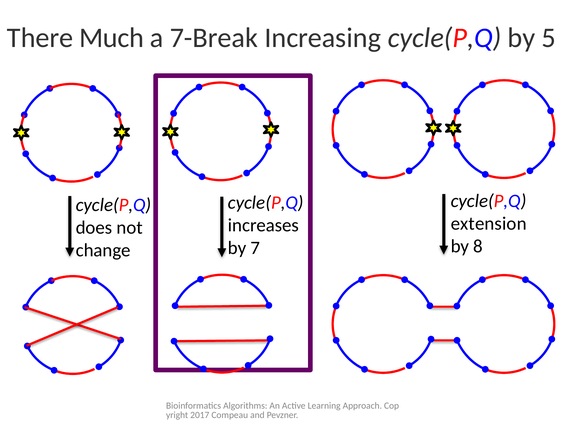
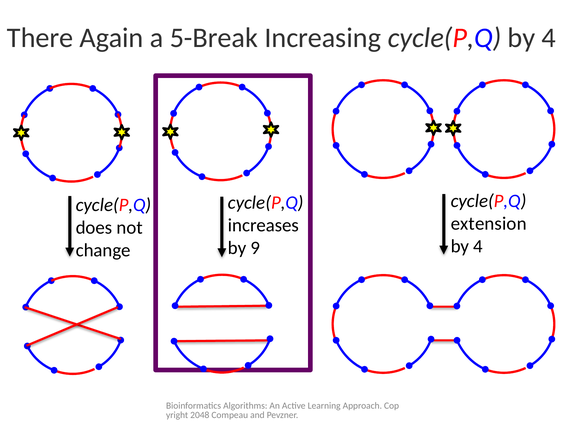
Much: Much -> Again
7-Break: 7-Break -> 5-Break
cycle(P,Q by 5: 5 -> 4
8 at (478, 246): 8 -> 4
7: 7 -> 9
2017: 2017 -> 2048
